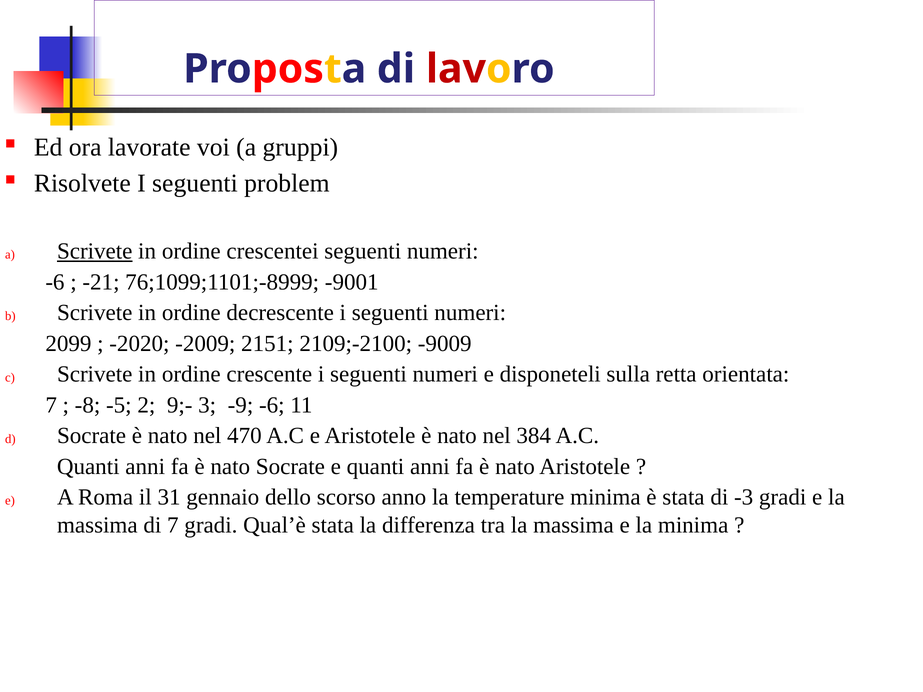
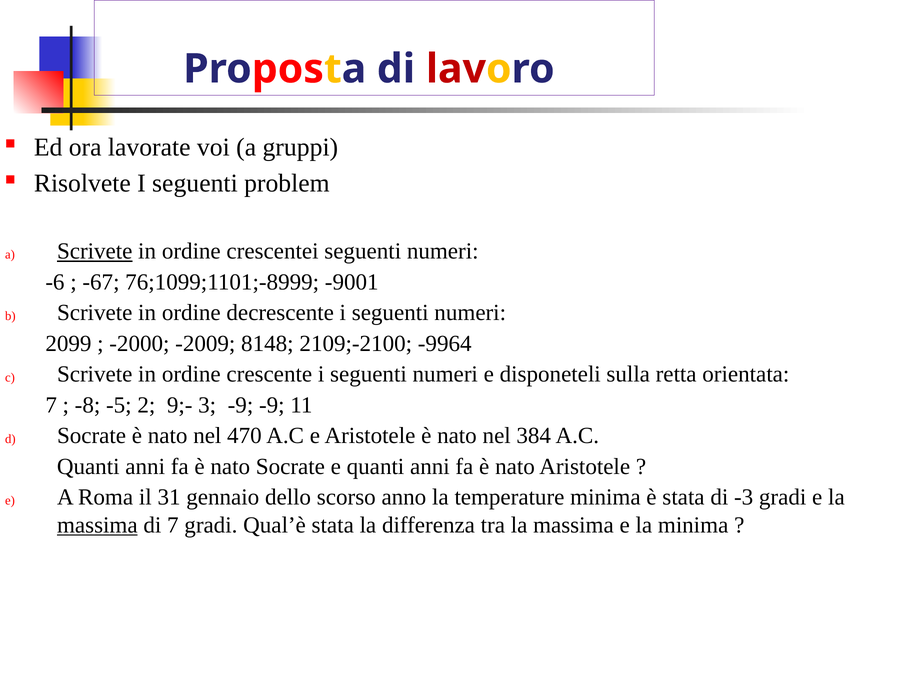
-21: -21 -> -67
-2020: -2020 -> -2000
2151: 2151 -> 8148
-9009: -9009 -> -9964
-9 -6: -6 -> -9
massima at (97, 525) underline: none -> present
